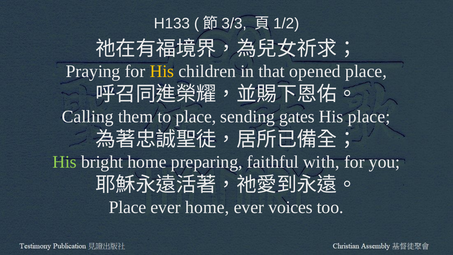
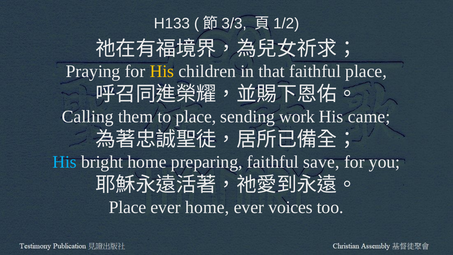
that opened: opened -> faithful
gates: gates -> work
His place: place -> came
His at (65, 162) colour: light green -> light blue
with: with -> save
